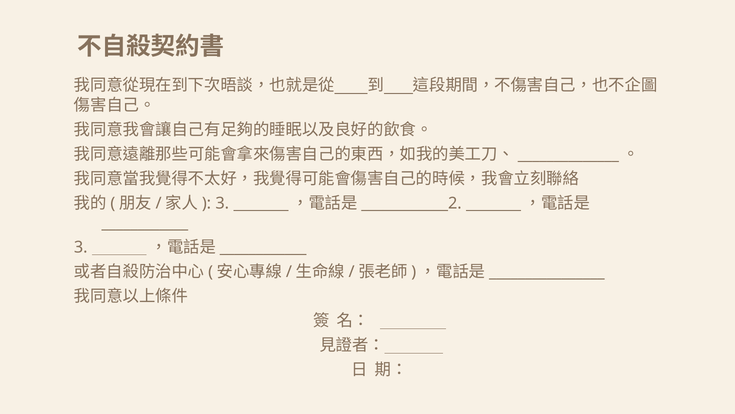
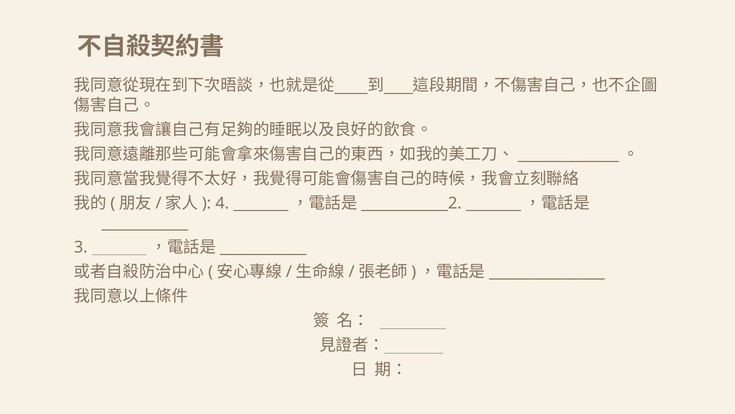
3 at (222, 203): 3 -> 4
